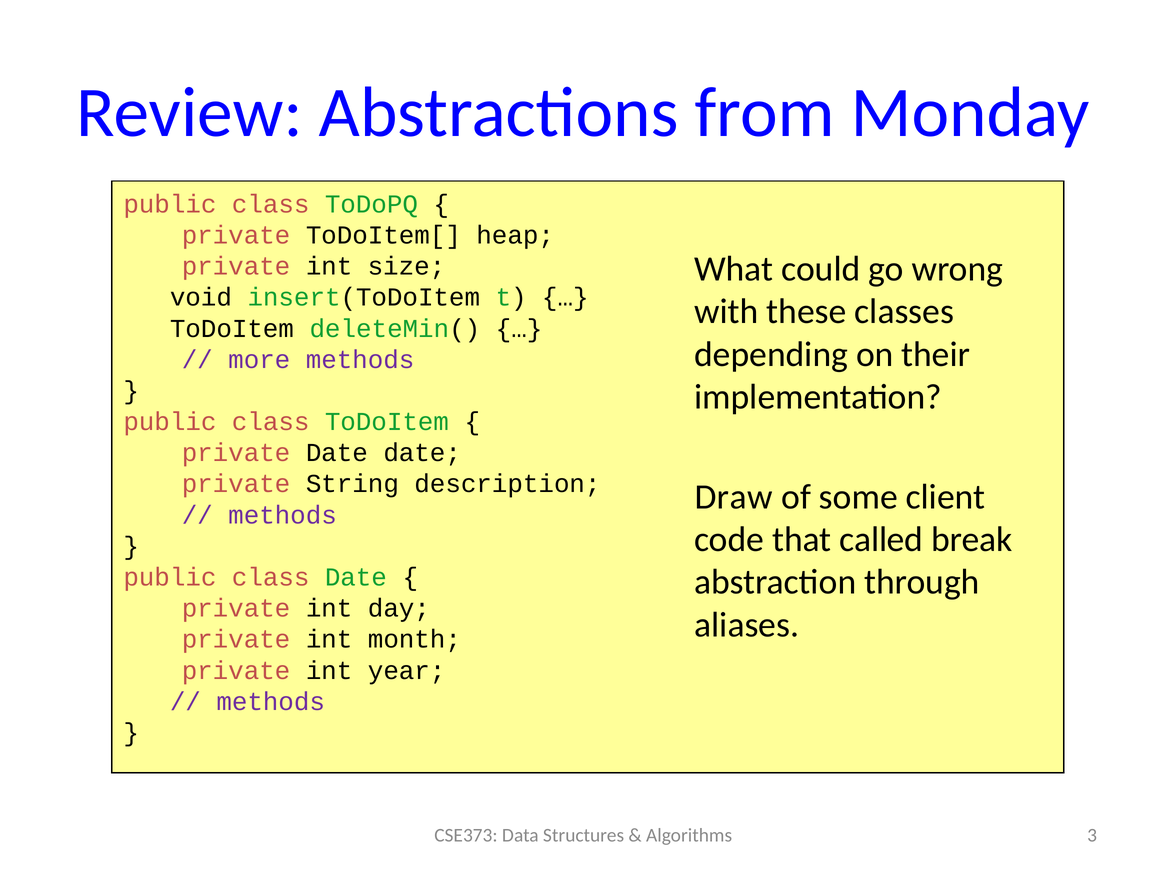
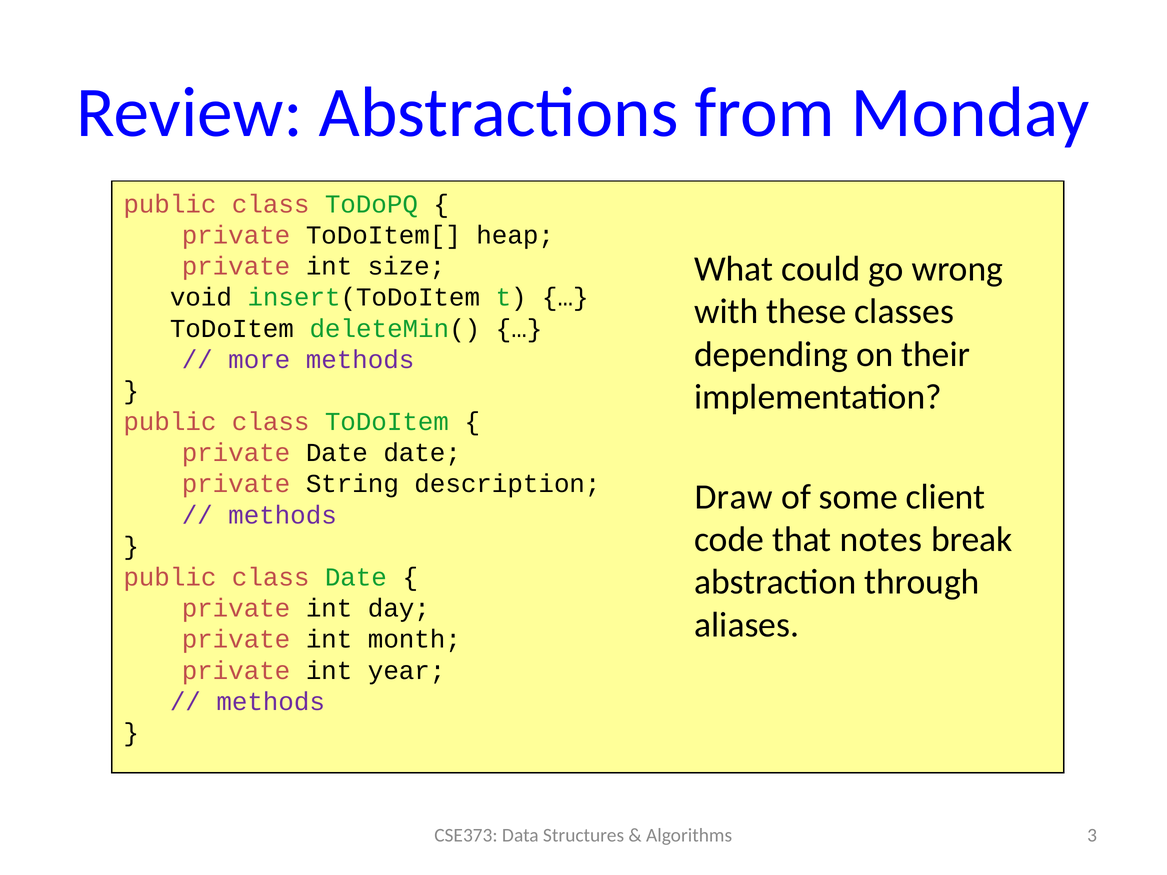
called: called -> notes
